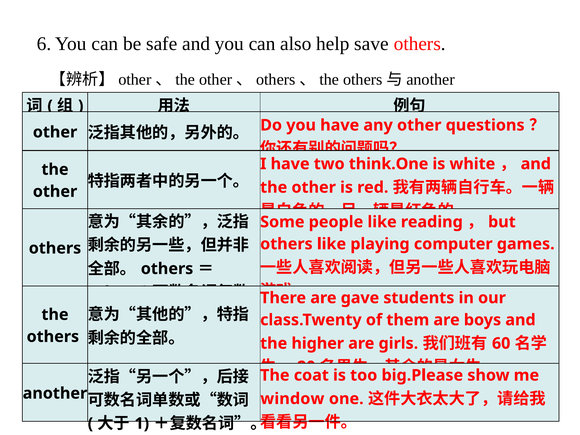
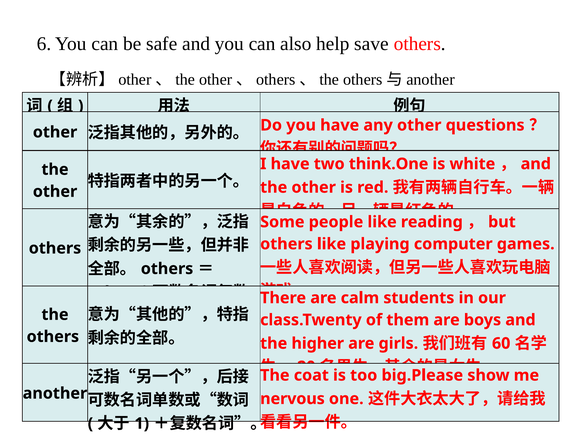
gave: gave -> calm
window: window -> nervous
